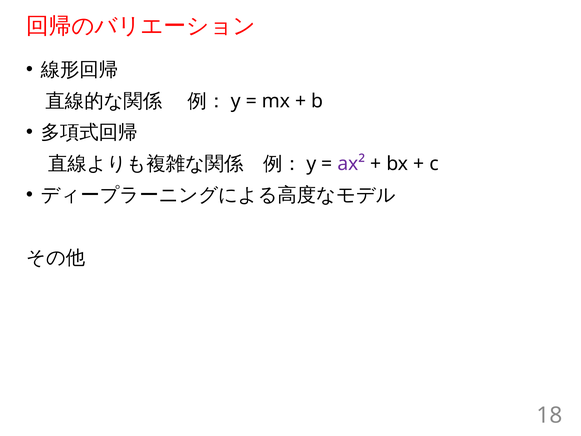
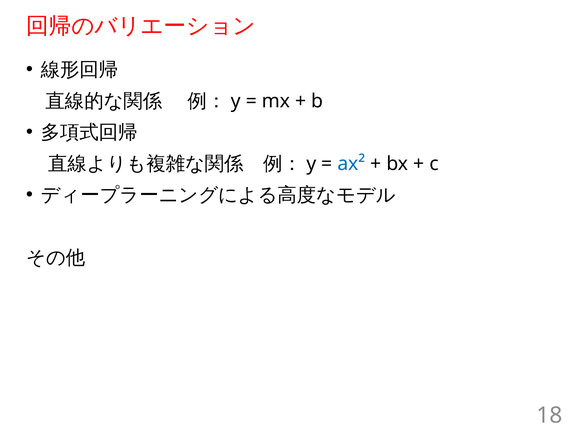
ax² colour: purple -> blue
